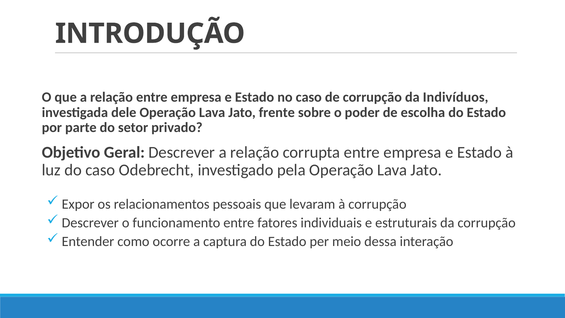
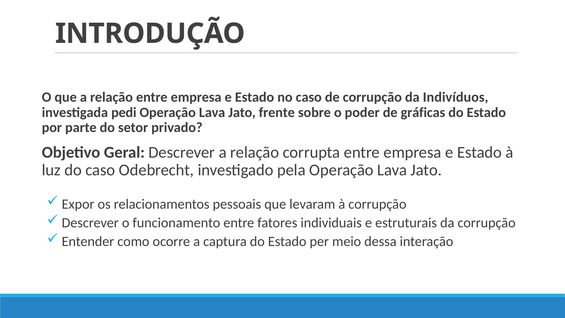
dele: dele -> pedi
escolha: escolha -> gráficas
